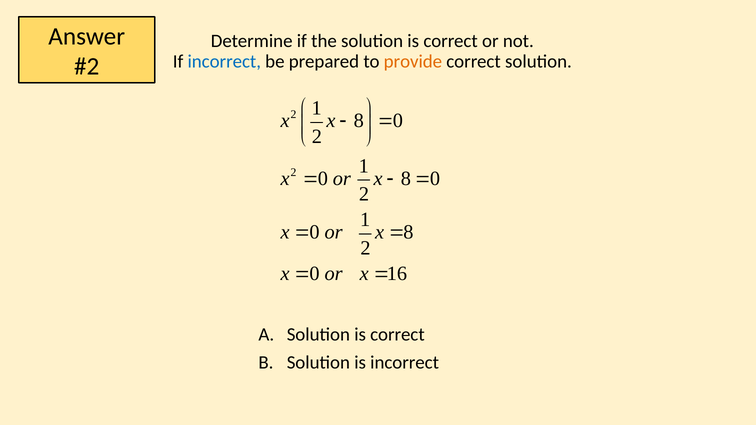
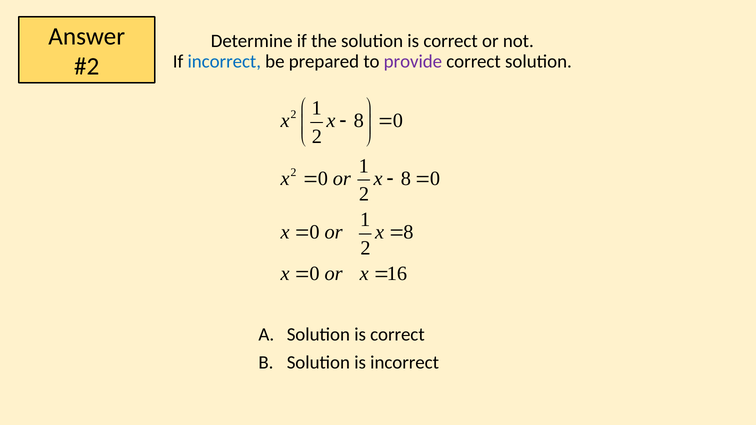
provide colour: orange -> purple
